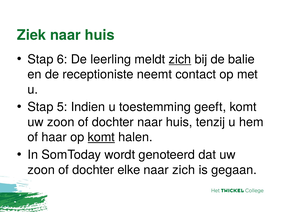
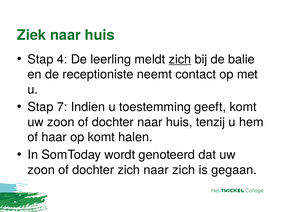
6: 6 -> 4
5: 5 -> 7
komt at (101, 137) underline: present -> none
dochter elke: elke -> zich
